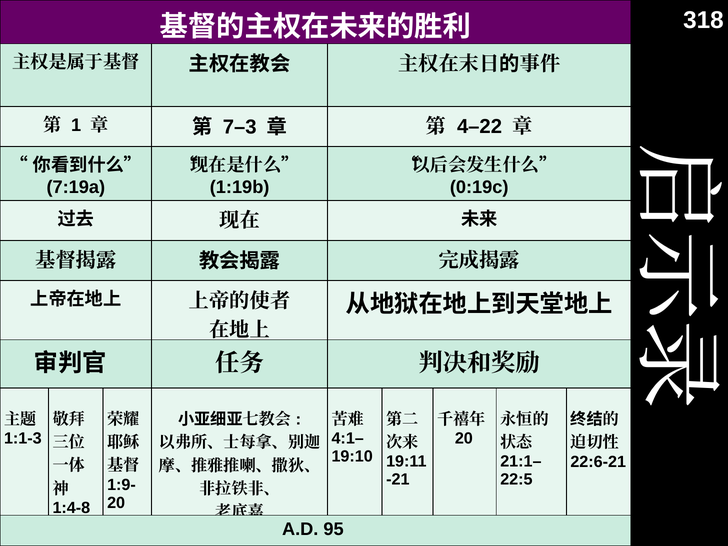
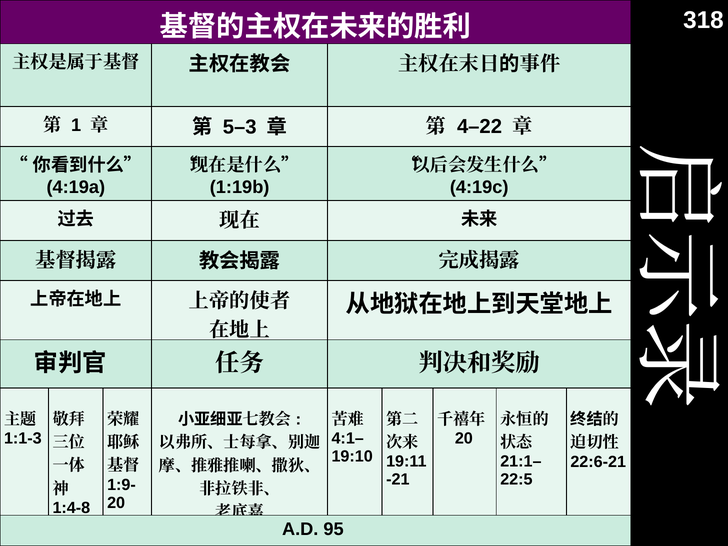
7–3: 7–3 -> 5–3
7:19a: 7:19a -> 4:19a
0:19c: 0:19c -> 4:19c
